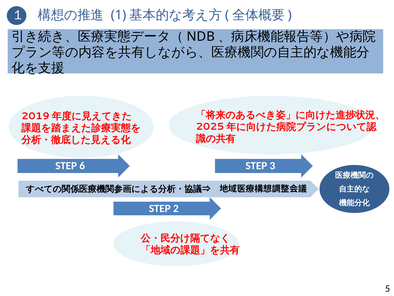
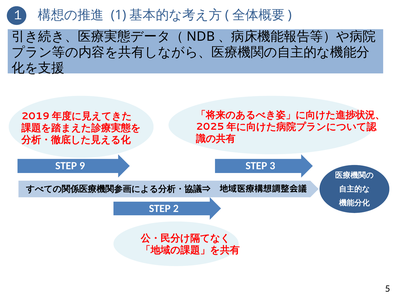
6: 6 -> 9
